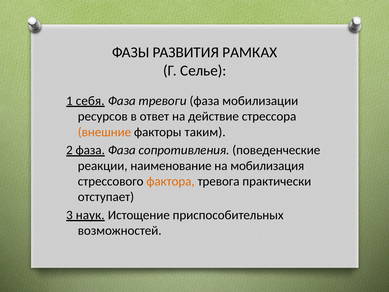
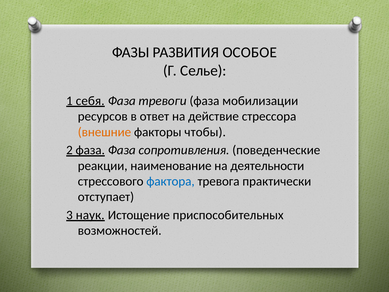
РАМКАХ: РАМКАХ -> ОСОБОЕ
таким: таким -> чтобы
мобилизация: мобилизация -> деятельности
фактора colour: orange -> blue
